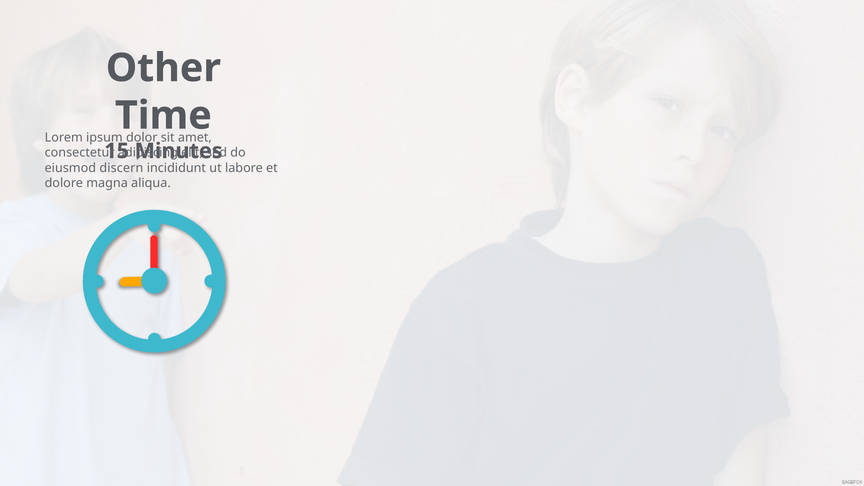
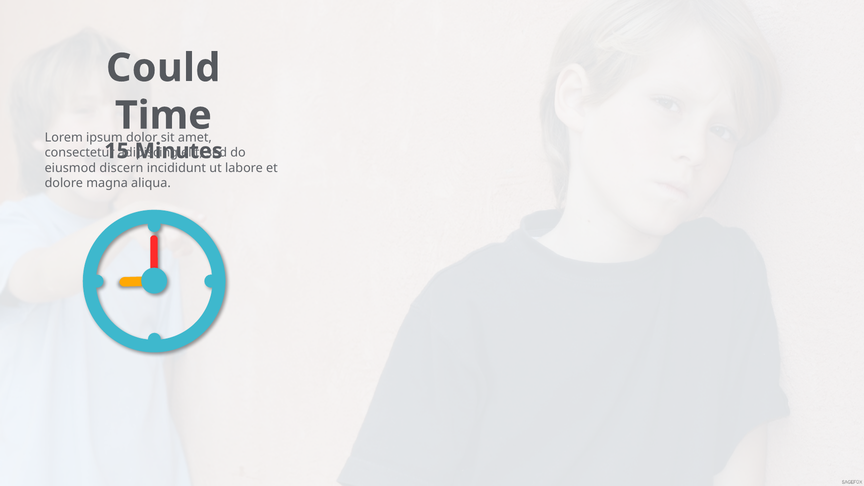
Other: Other -> Could
